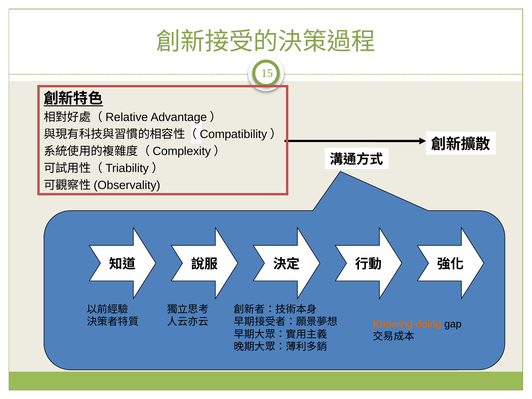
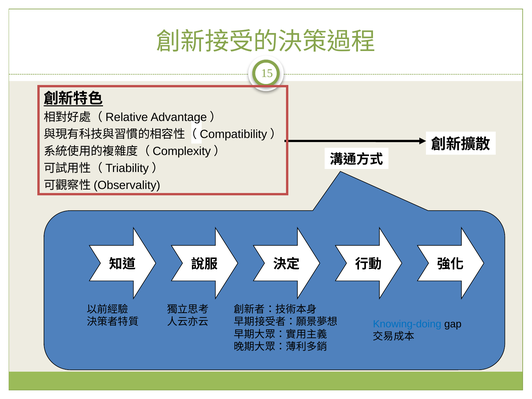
Knowing-doing colour: orange -> blue
